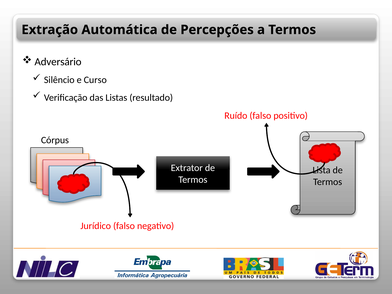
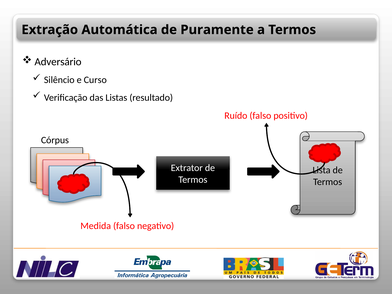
Percepções: Percepções -> Puramente
Jurídico: Jurídico -> Medida
